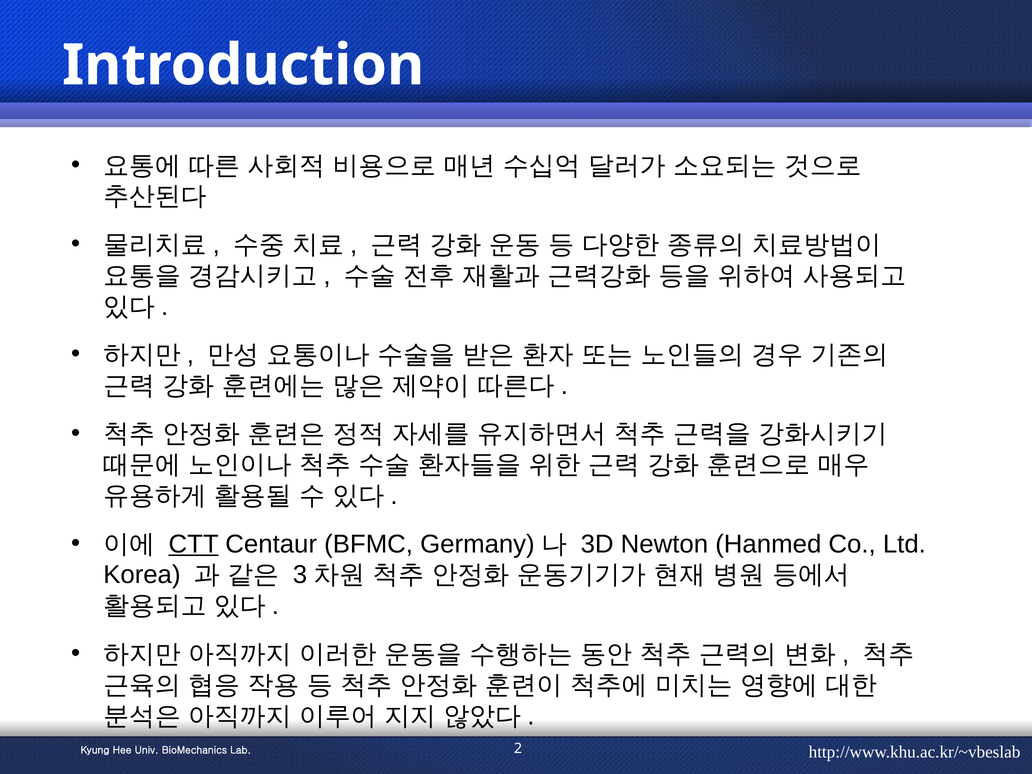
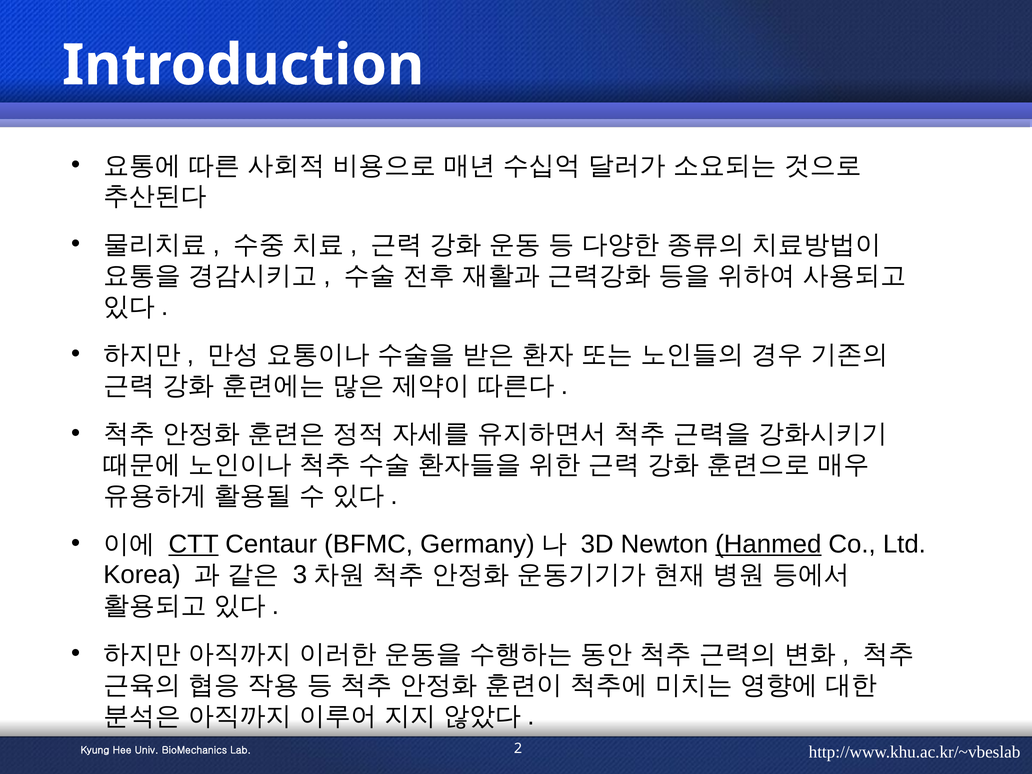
Hanmed underline: none -> present
